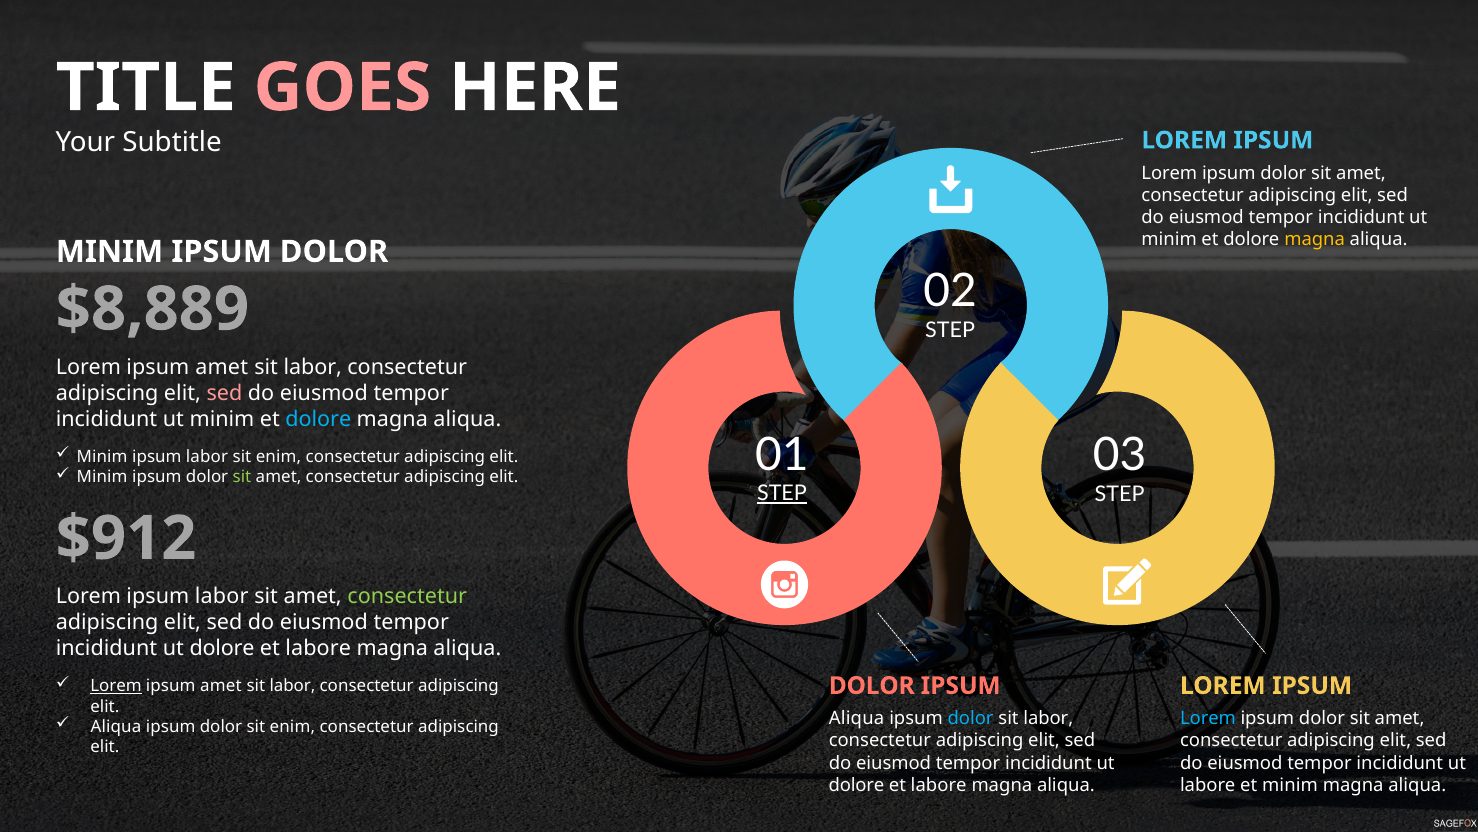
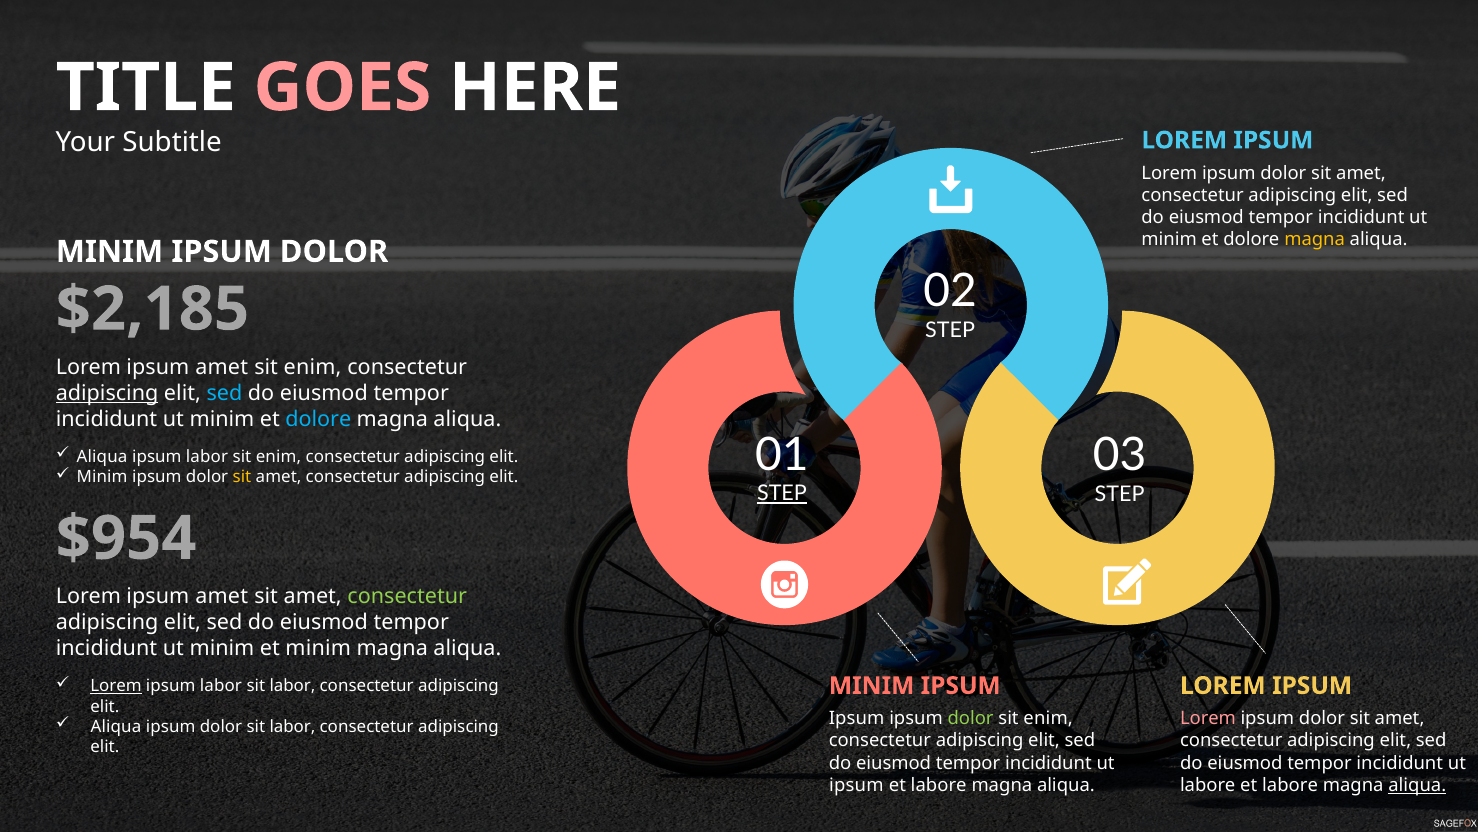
$8,889: $8,889 -> $2,185
labor at (313, 367): labor -> enim
adipiscing at (107, 393) underline: none -> present
sed at (224, 393) colour: pink -> light blue
Minim at (102, 456): Minim -> Aliqua
sit at (242, 477) colour: light green -> yellow
$912: $912 -> $954
labor at (222, 596): labor -> amet
dolore at (222, 648): dolore -> minim
labore at (318, 648): labore -> minim
amet at (221, 686): amet -> labor
DOLOR at (872, 685): DOLOR -> MINIM
Aliqua at (857, 718): Aliqua -> Ipsum
dolor at (971, 718) colour: light blue -> light green
labor at (1048, 718): labor -> enim
Lorem at (1208, 718) colour: light blue -> pink
dolor sit enim: enim -> labor
dolore at (857, 785): dolore -> ipsum
labore et minim: minim -> labore
aliqua at (1417, 785) underline: none -> present
